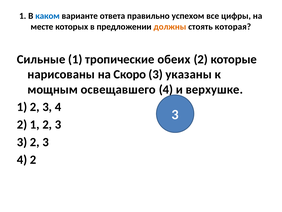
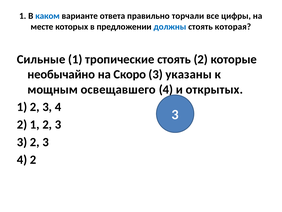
успехом: успехом -> торчали
должны colour: orange -> blue
тропические обеих: обеих -> стоять
нарисованы: нарисованы -> необычайно
верхушке: верхушке -> открытых
